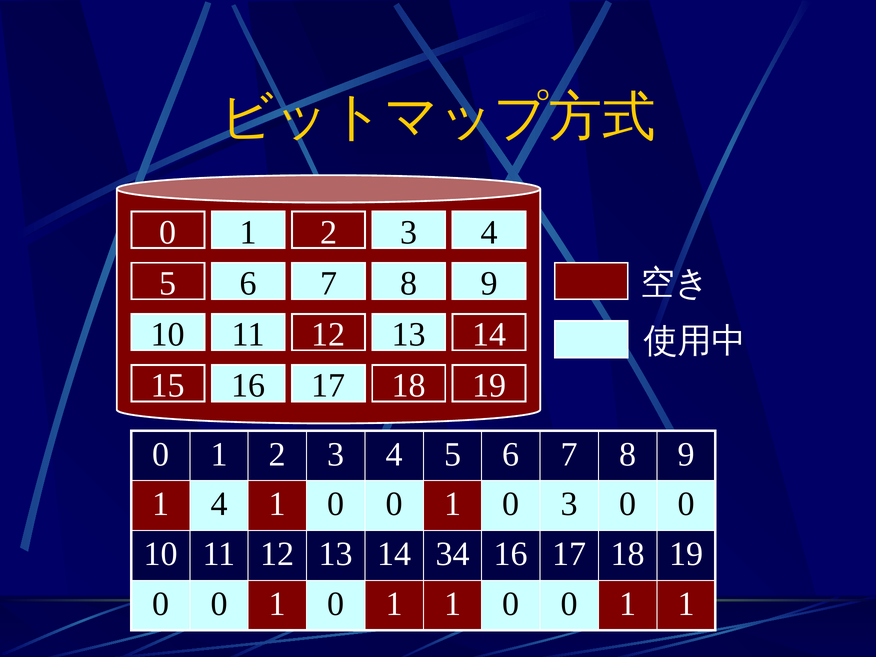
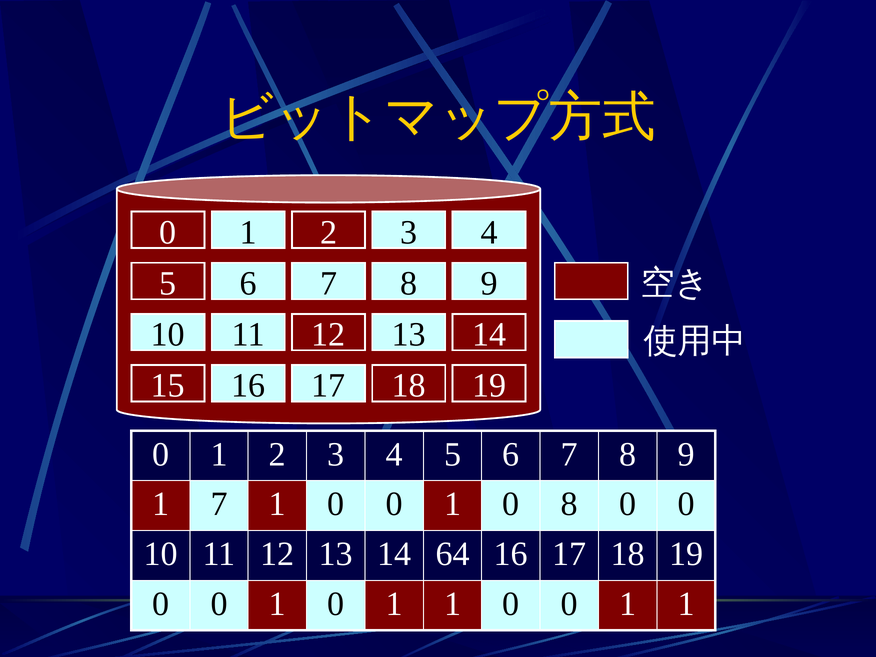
1 4: 4 -> 7
0 3: 3 -> 8
34: 34 -> 64
